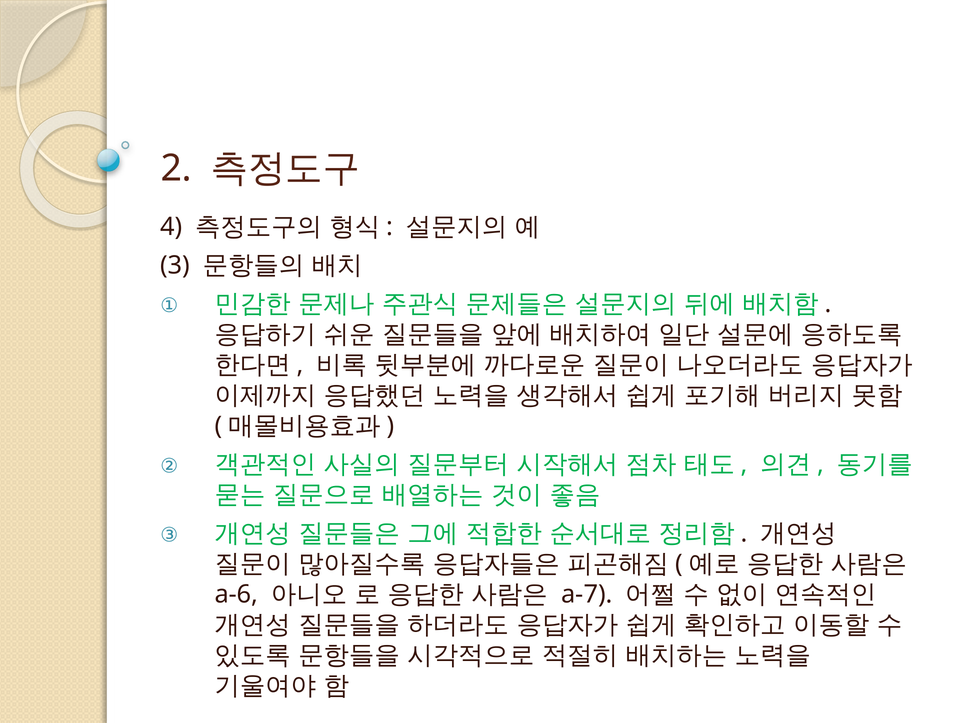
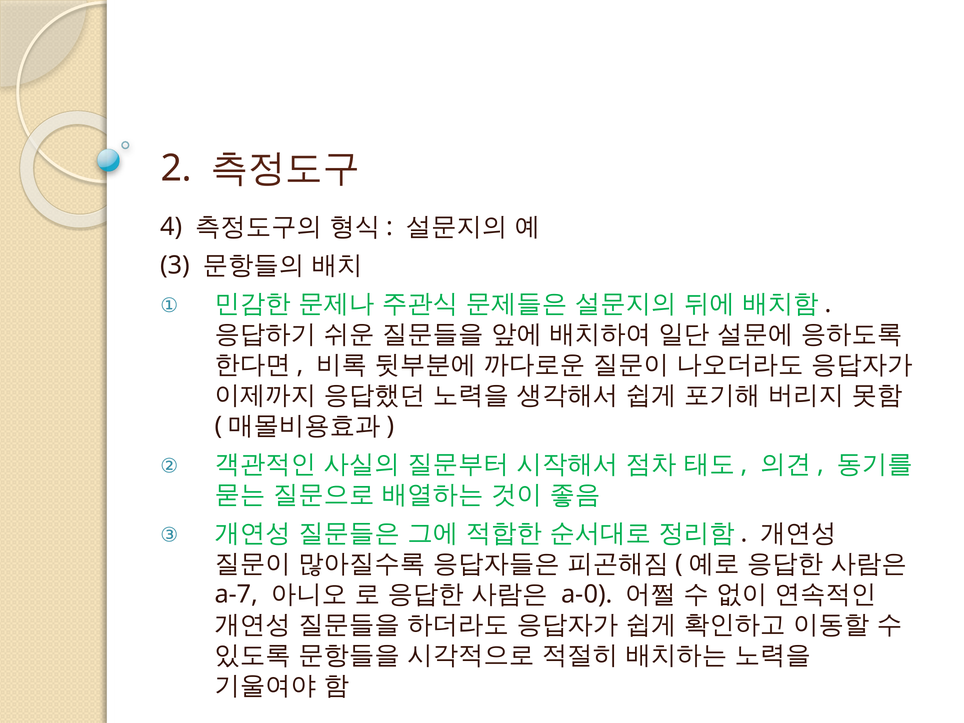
a-6: a-6 -> a-7
a-7: a-7 -> a-0
